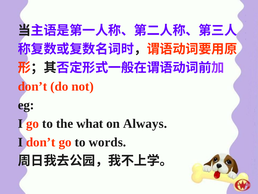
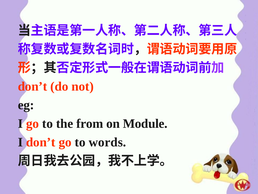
what: what -> from
Always: Always -> Module
